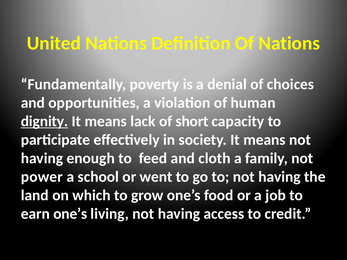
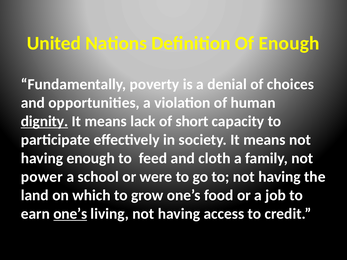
Of Nations: Nations -> Enough
went: went -> were
one’s at (70, 214) underline: none -> present
